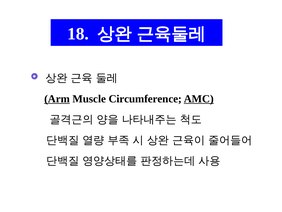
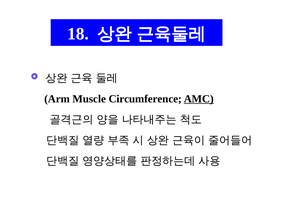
Arm underline: present -> none
